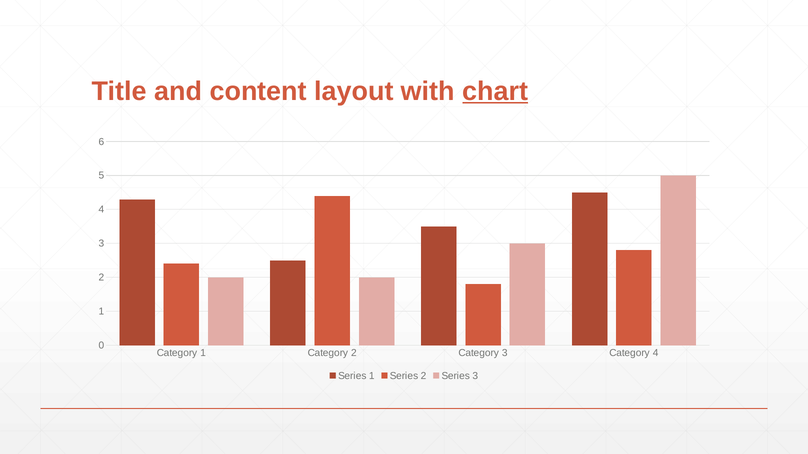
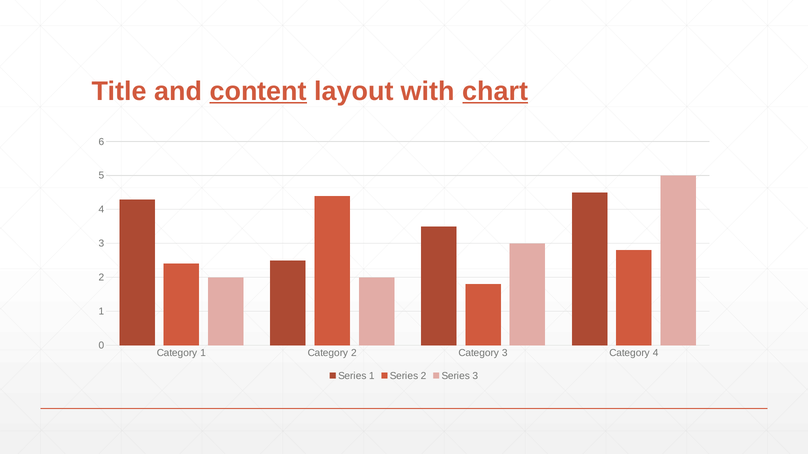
content underline: none -> present
